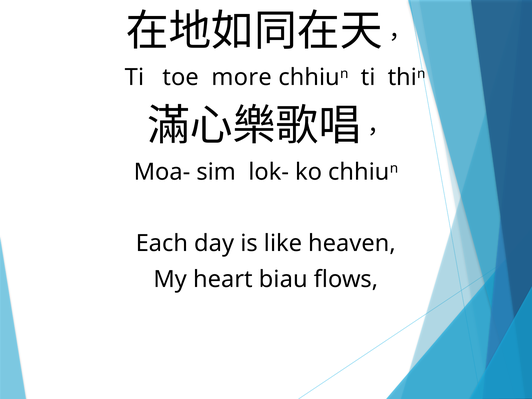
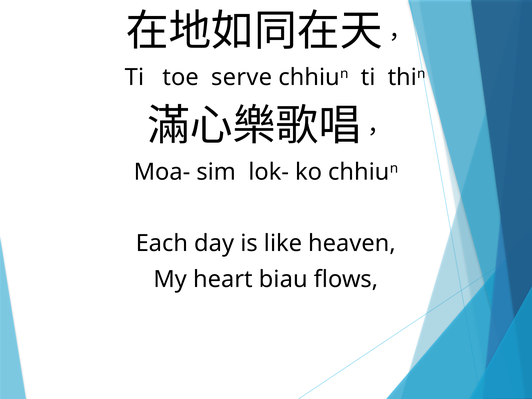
more: more -> serve
